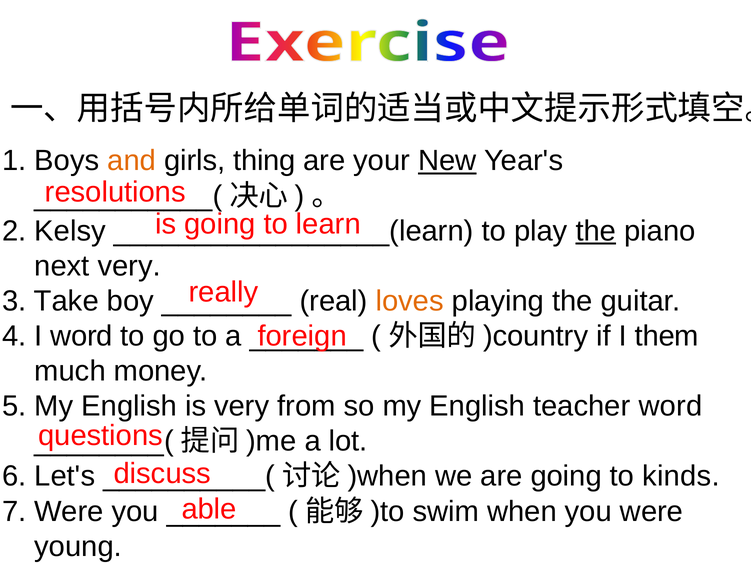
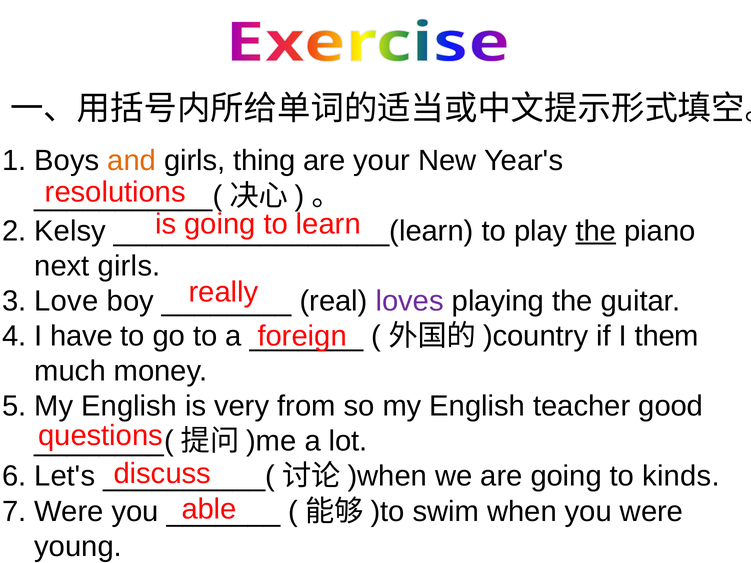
New underline: present -> none
next very: very -> girls
Take: Take -> Love
loves colour: orange -> purple
I word: word -> have
teacher word: word -> good
